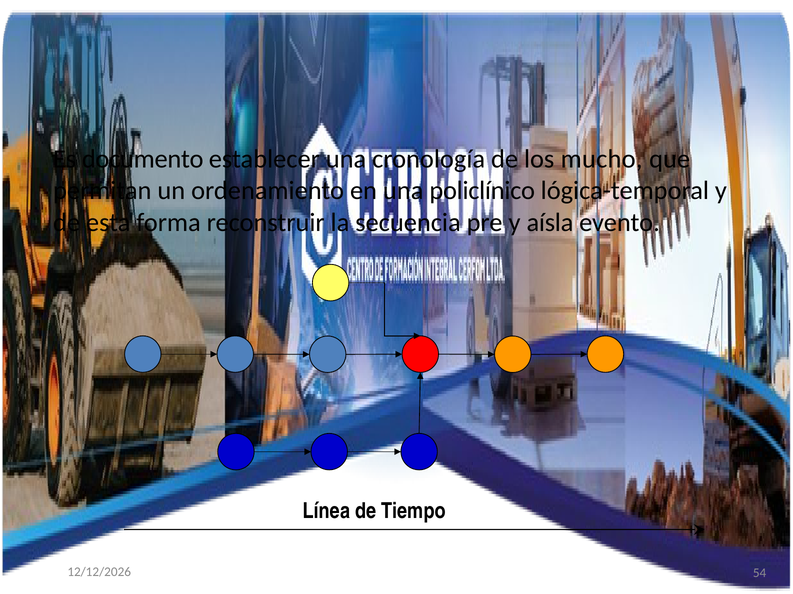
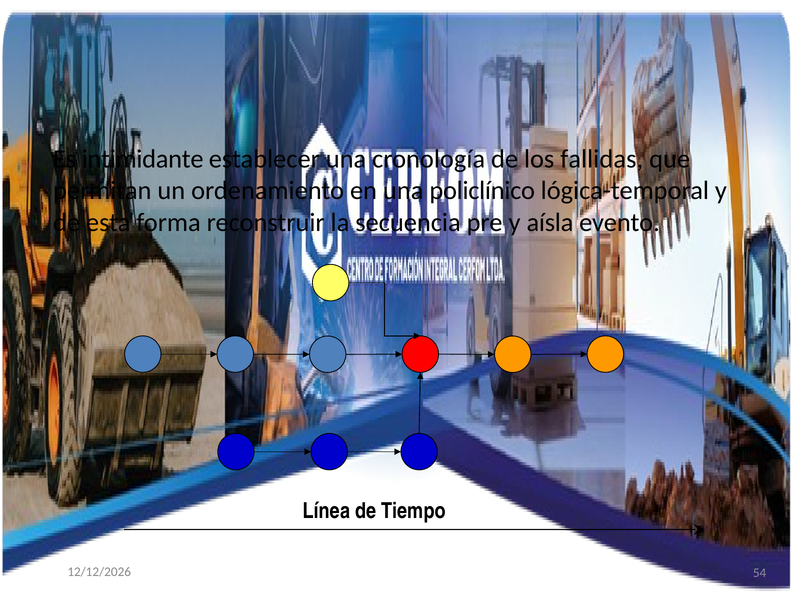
documento: documento -> intimidante
mucho: mucho -> fallidas
